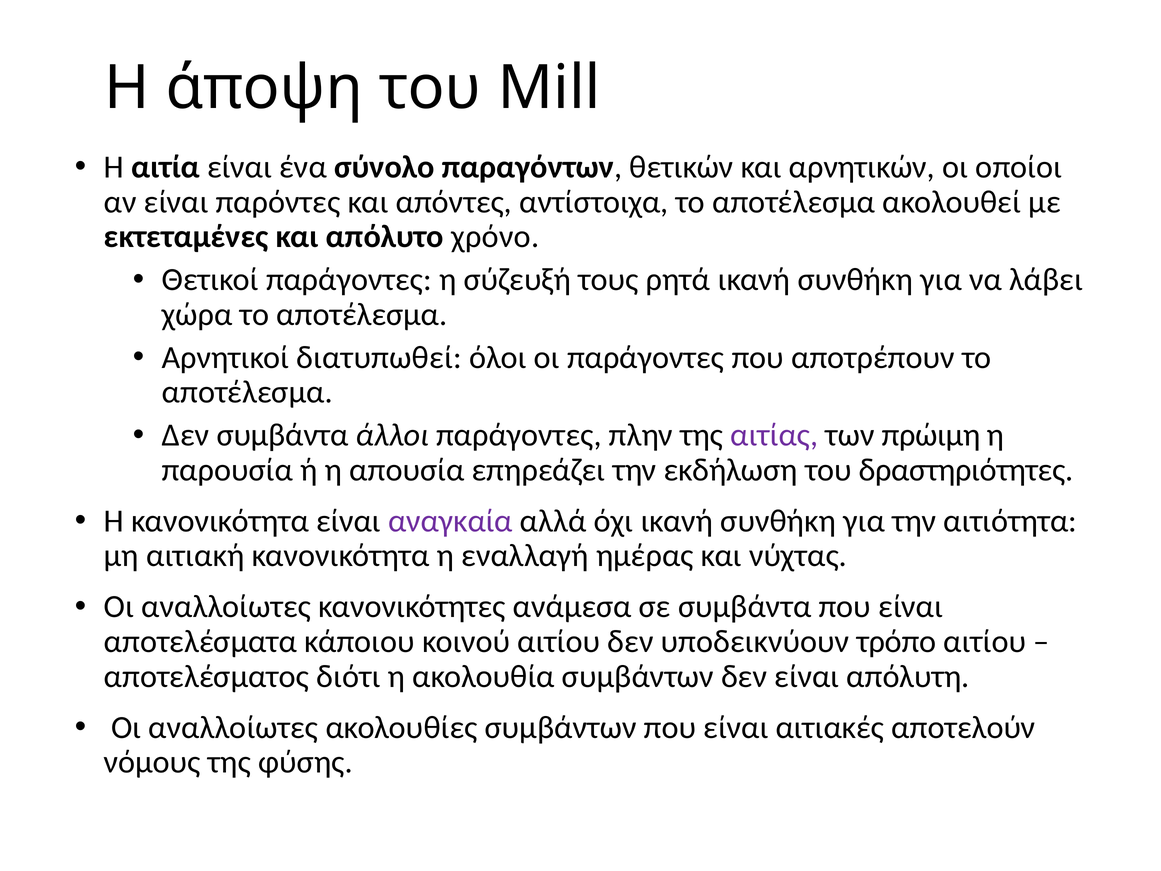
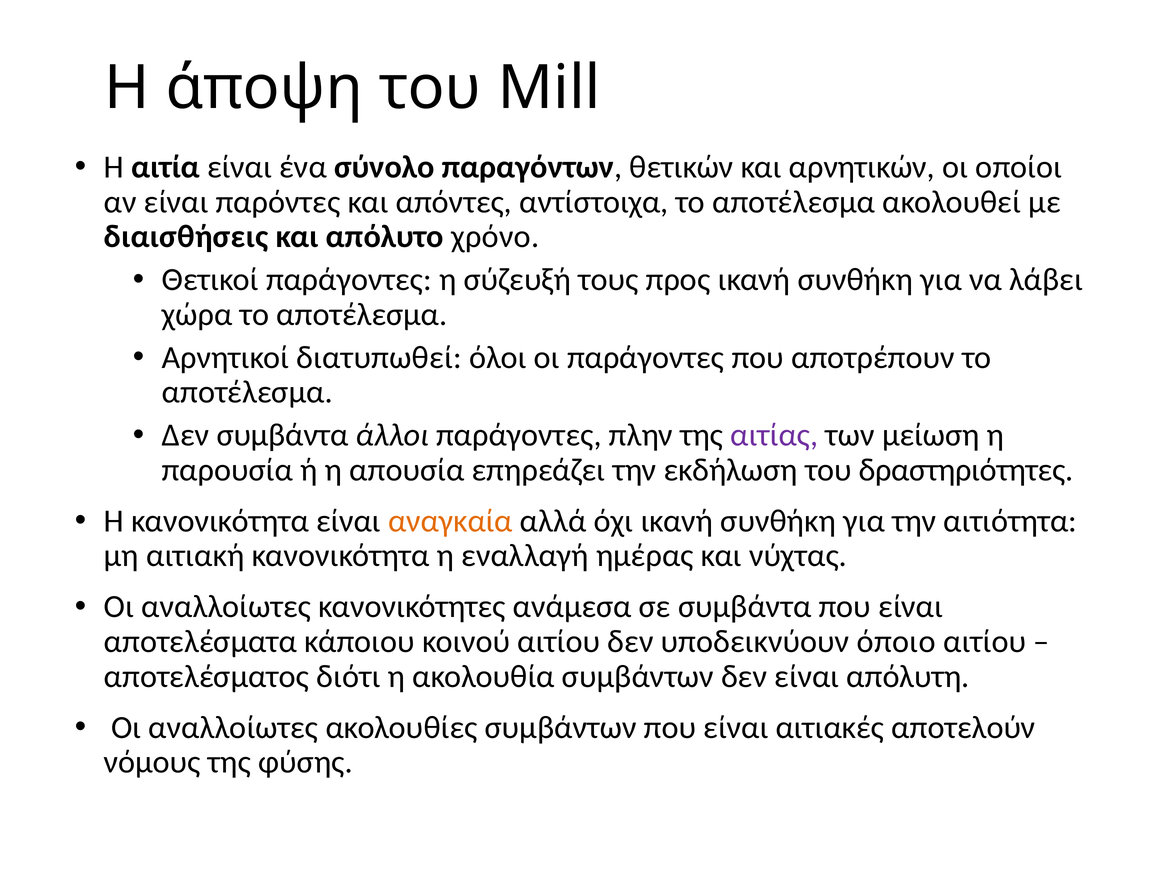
εκτεταμένες: εκτεταμένες -> διαισθήσεις
ρητά: ρητά -> προς
πρώιμη: πρώιμη -> μείωση
αναγκαία colour: purple -> orange
τρόπο: τρόπο -> όποιο
